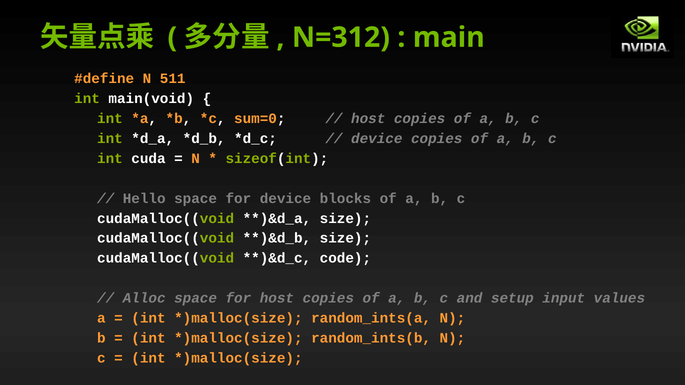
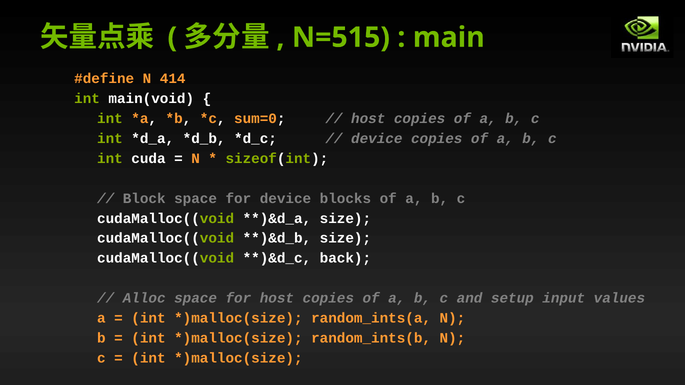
N=312: N=312 -> N=515
511: 511 -> 414
Hello: Hello -> Block
code: code -> back
